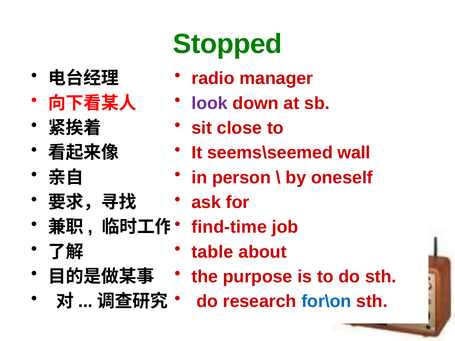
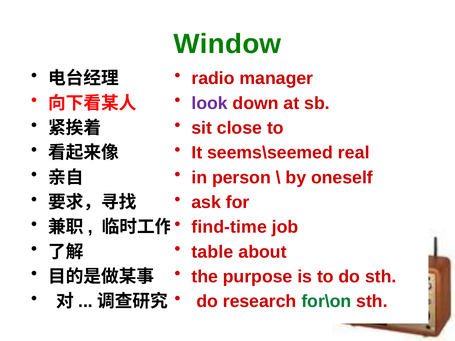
Stopped: Stopped -> Window
wall: wall -> real
for\on colour: blue -> green
